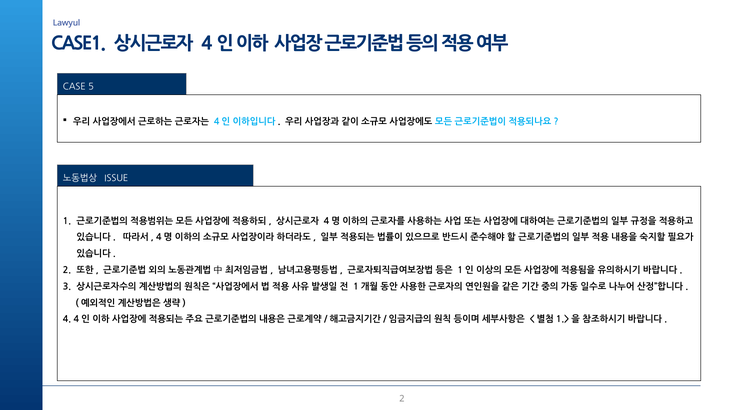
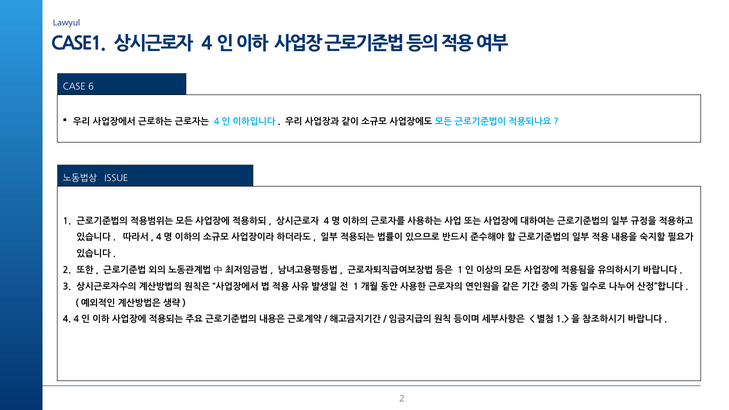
5: 5 -> 6
